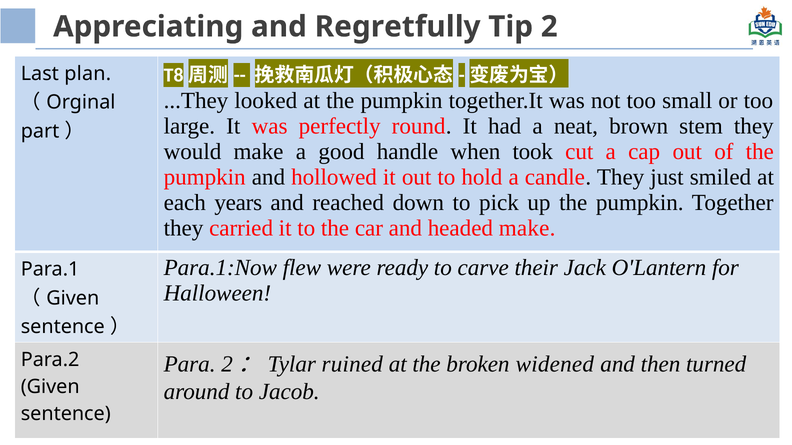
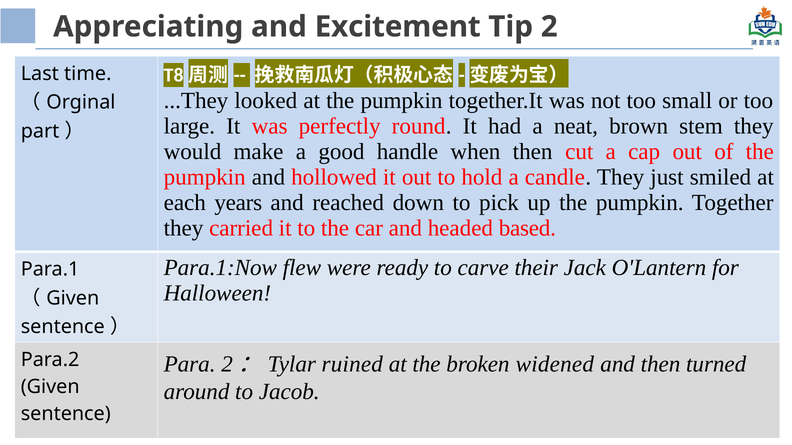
Regretfully: Regretfully -> Excitement
plan: plan -> time
when took: took -> then
headed make: make -> based
